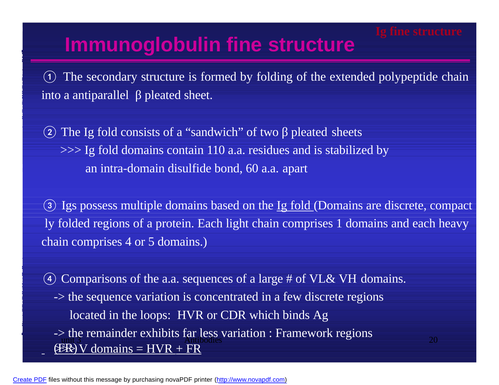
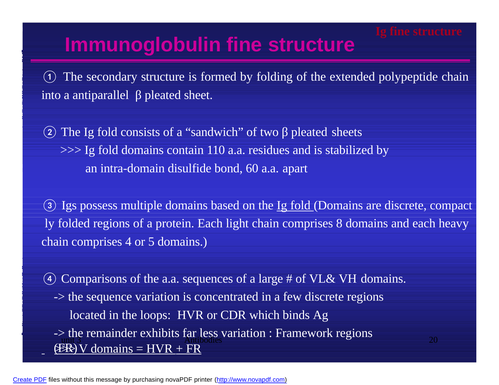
1: 1 -> 8
